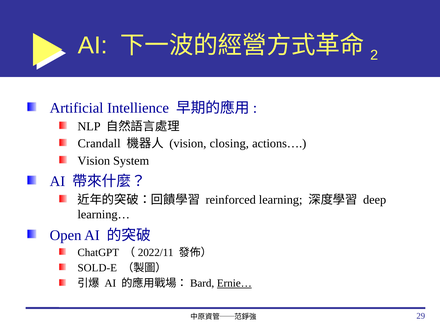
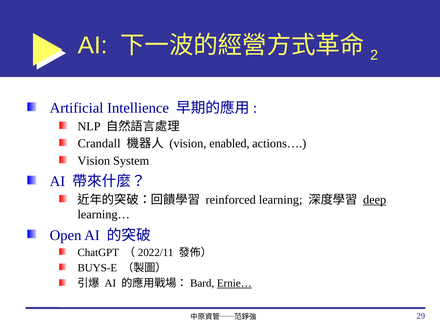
closing: closing -> enabled
deep underline: none -> present
SOLD-E: SOLD-E -> BUYS-E
